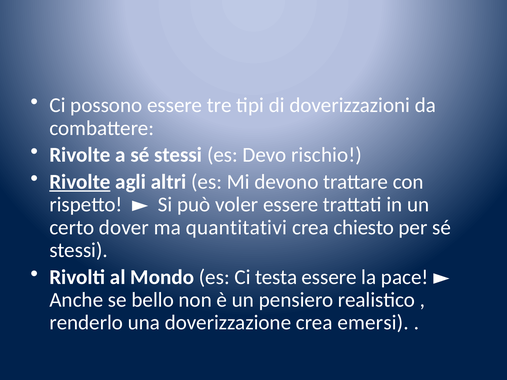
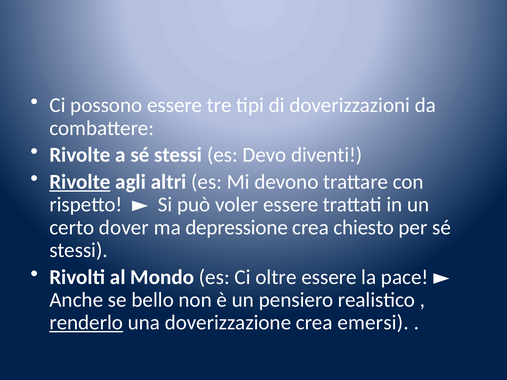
rischio: rischio -> diventi
quantitativi: quantitativi -> depressione
testa: testa -> oltre
renderlo underline: none -> present
